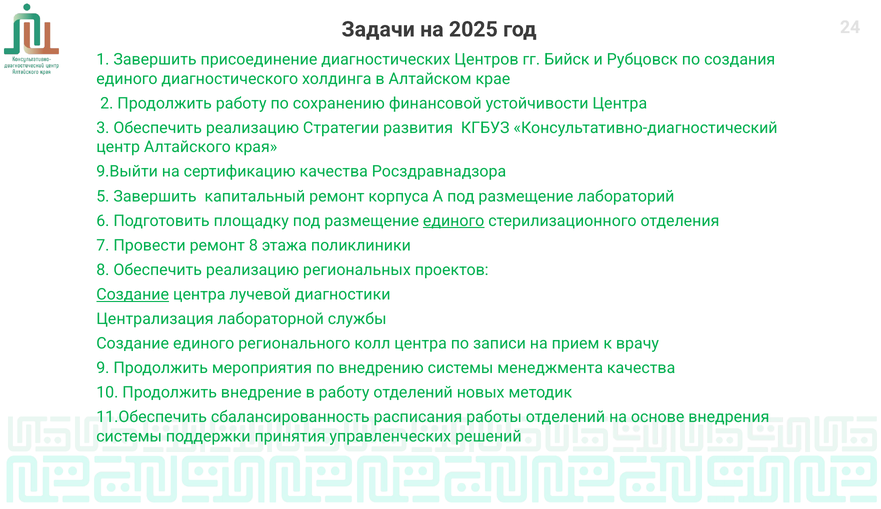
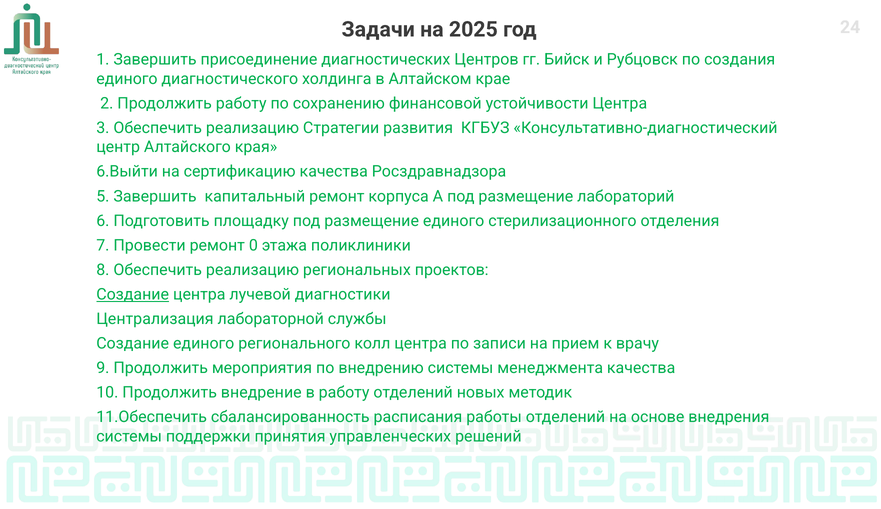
9.Выйти: 9.Выйти -> 6.Выйти
единого at (454, 221) underline: present -> none
ремонт 8: 8 -> 0
